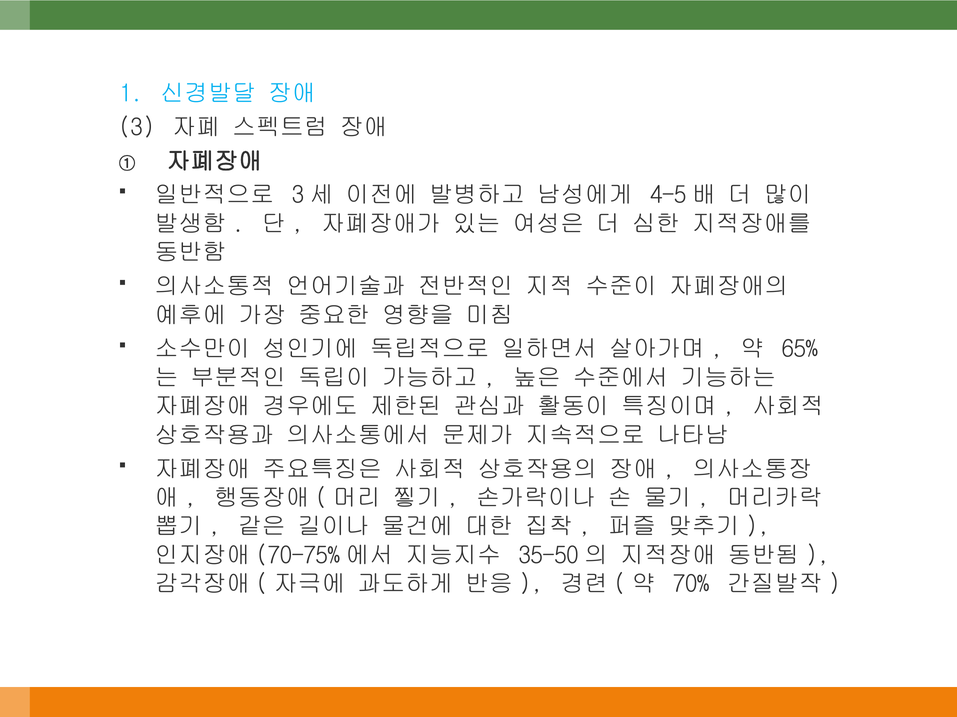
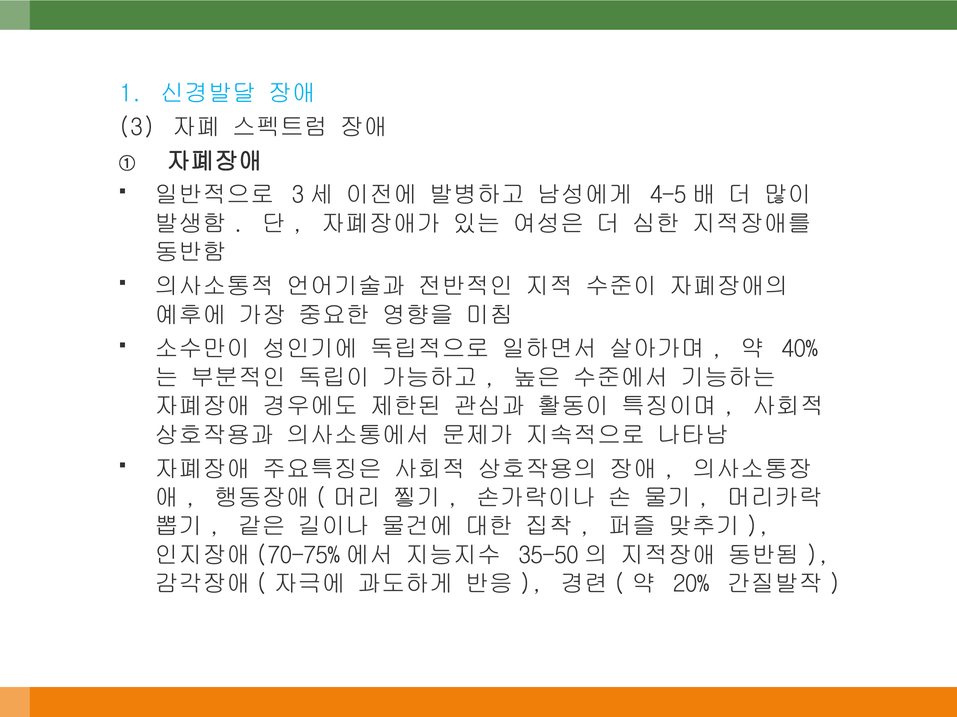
65%: 65% -> 40%
70%: 70% -> 20%
